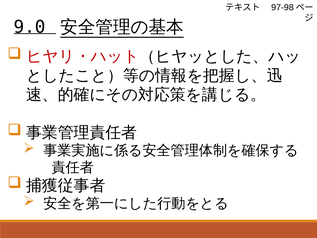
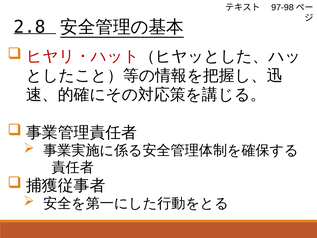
9.0: 9.0 -> 2.8
